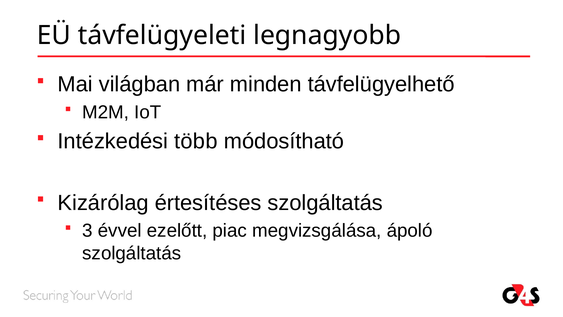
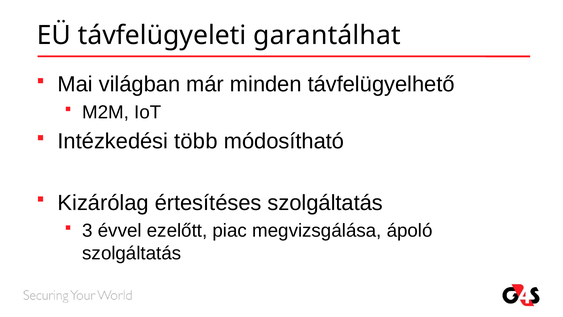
legnagyobb: legnagyobb -> garantálhat
